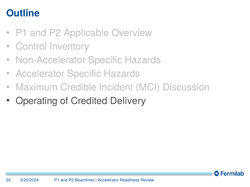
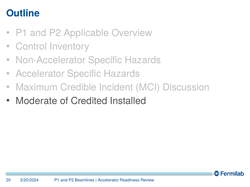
Operating: Operating -> Moderate
Delivery: Delivery -> Installed
